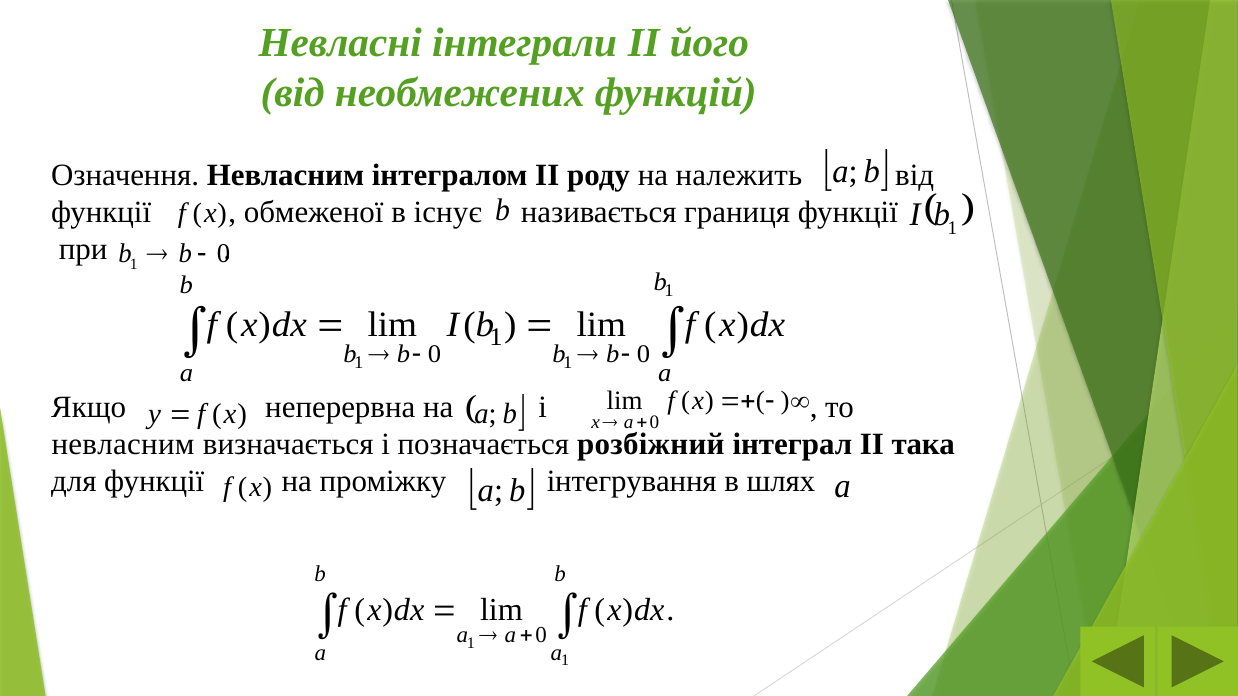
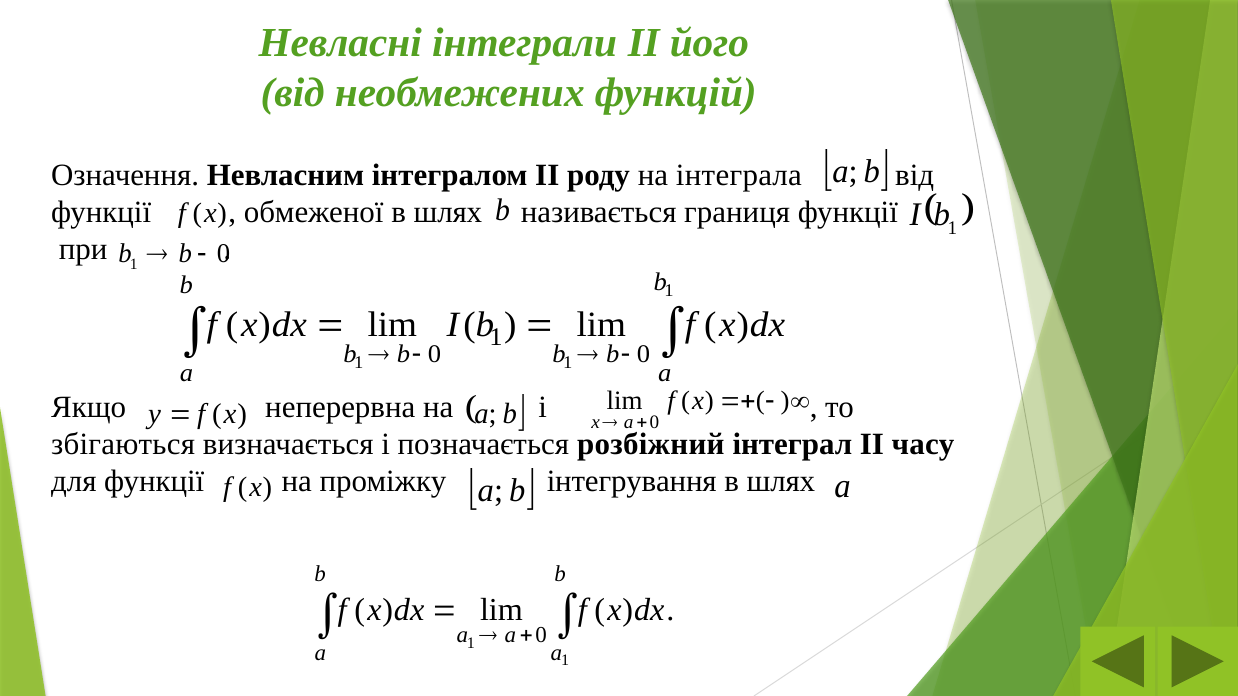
належить: належить -> інтеграла
обмеженої в існує: існує -> шлях
невласним at (123, 444): невласним -> збігаються
така: така -> часу
